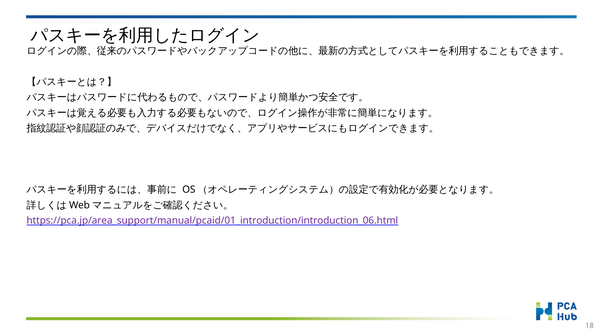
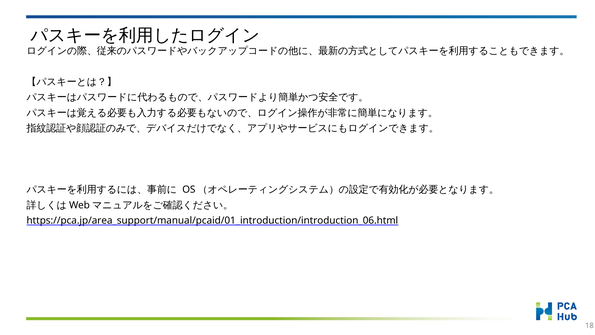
https://pca.jp/area_support/manual/pcaid/01_introduction/introduction_06.html colour: purple -> black
